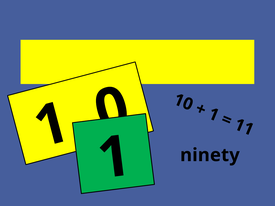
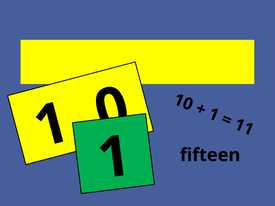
ninety: ninety -> fifteen
